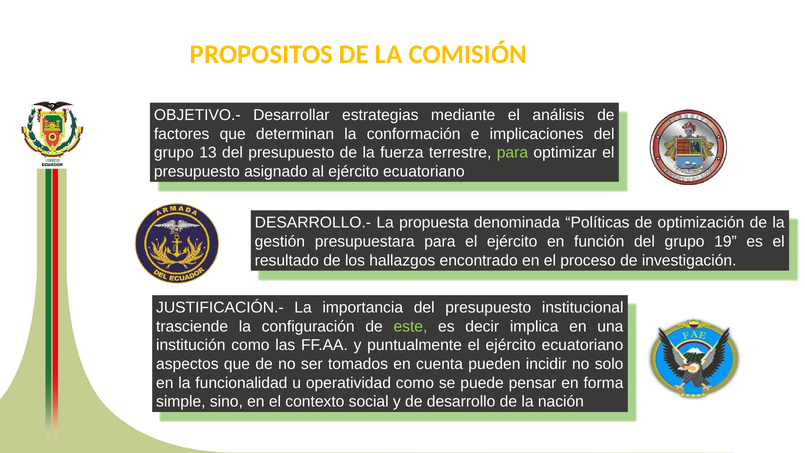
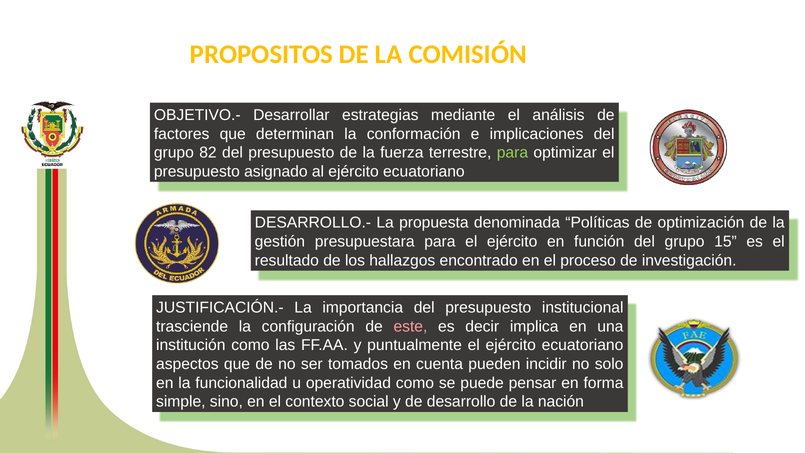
13: 13 -> 82
19: 19 -> 15
este colour: light green -> pink
